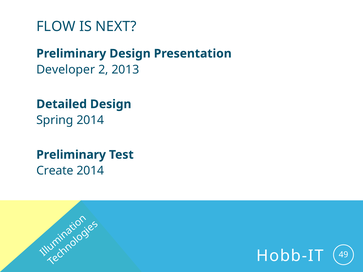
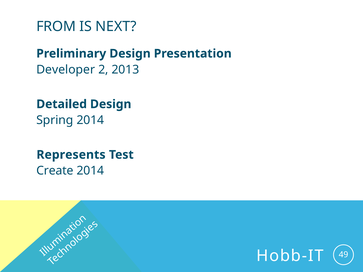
FLOW: FLOW -> FROM
Preliminary at (71, 155): Preliminary -> Represents
